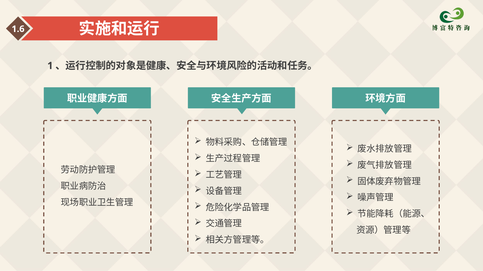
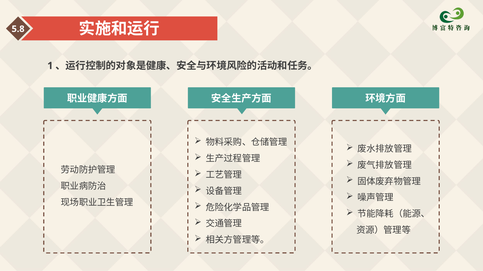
1.6: 1.6 -> 5.8
